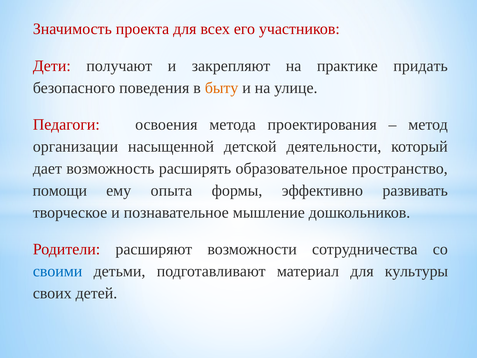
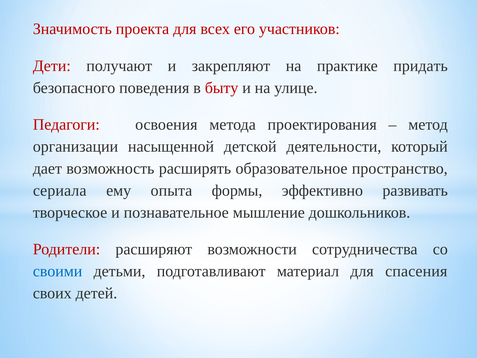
быту colour: orange -> red
помощи: помощи -> сериала
культуры: культуры -> спасения
